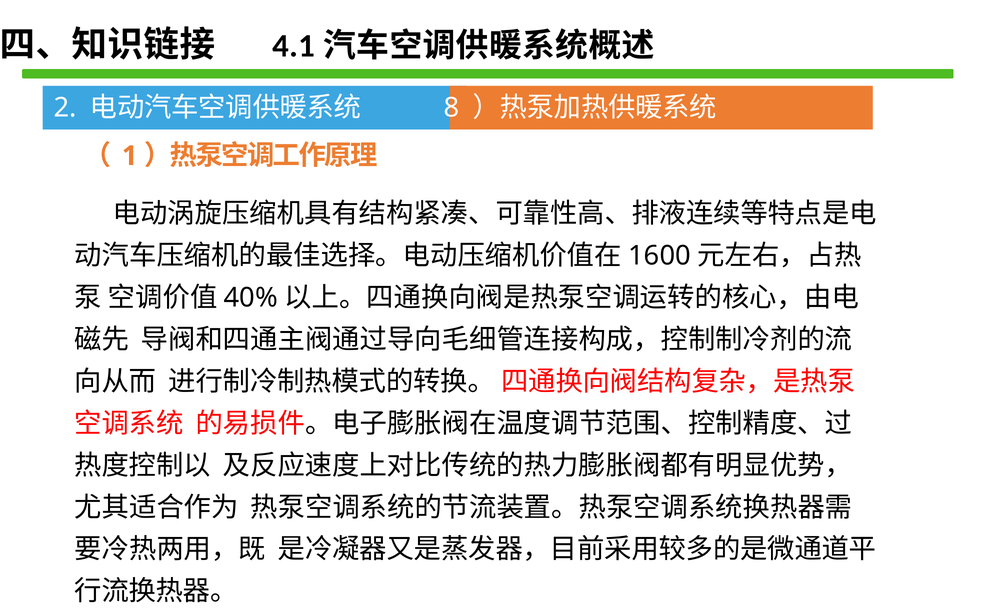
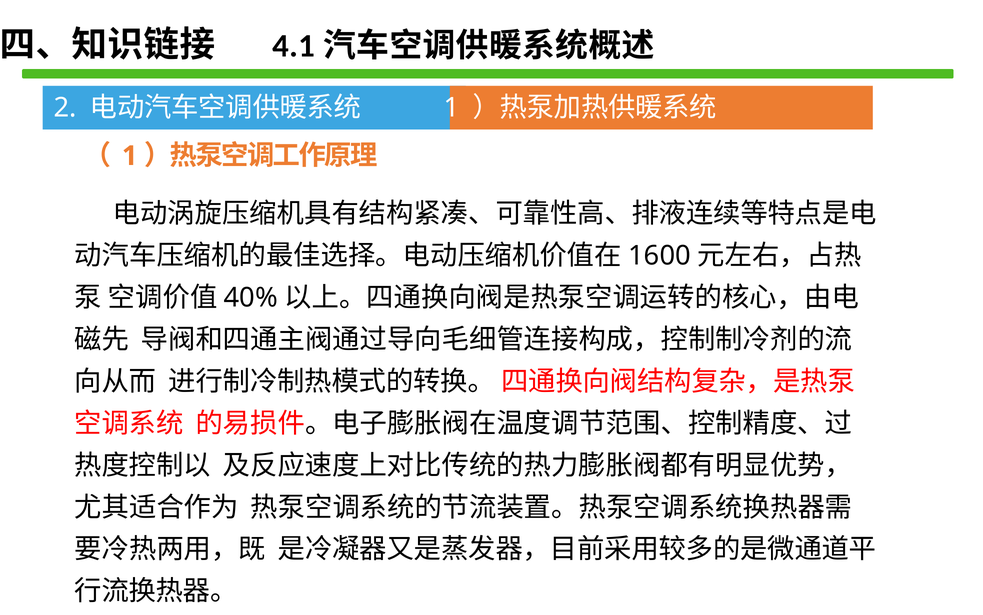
8 at (452, 108): 8 -> 1
